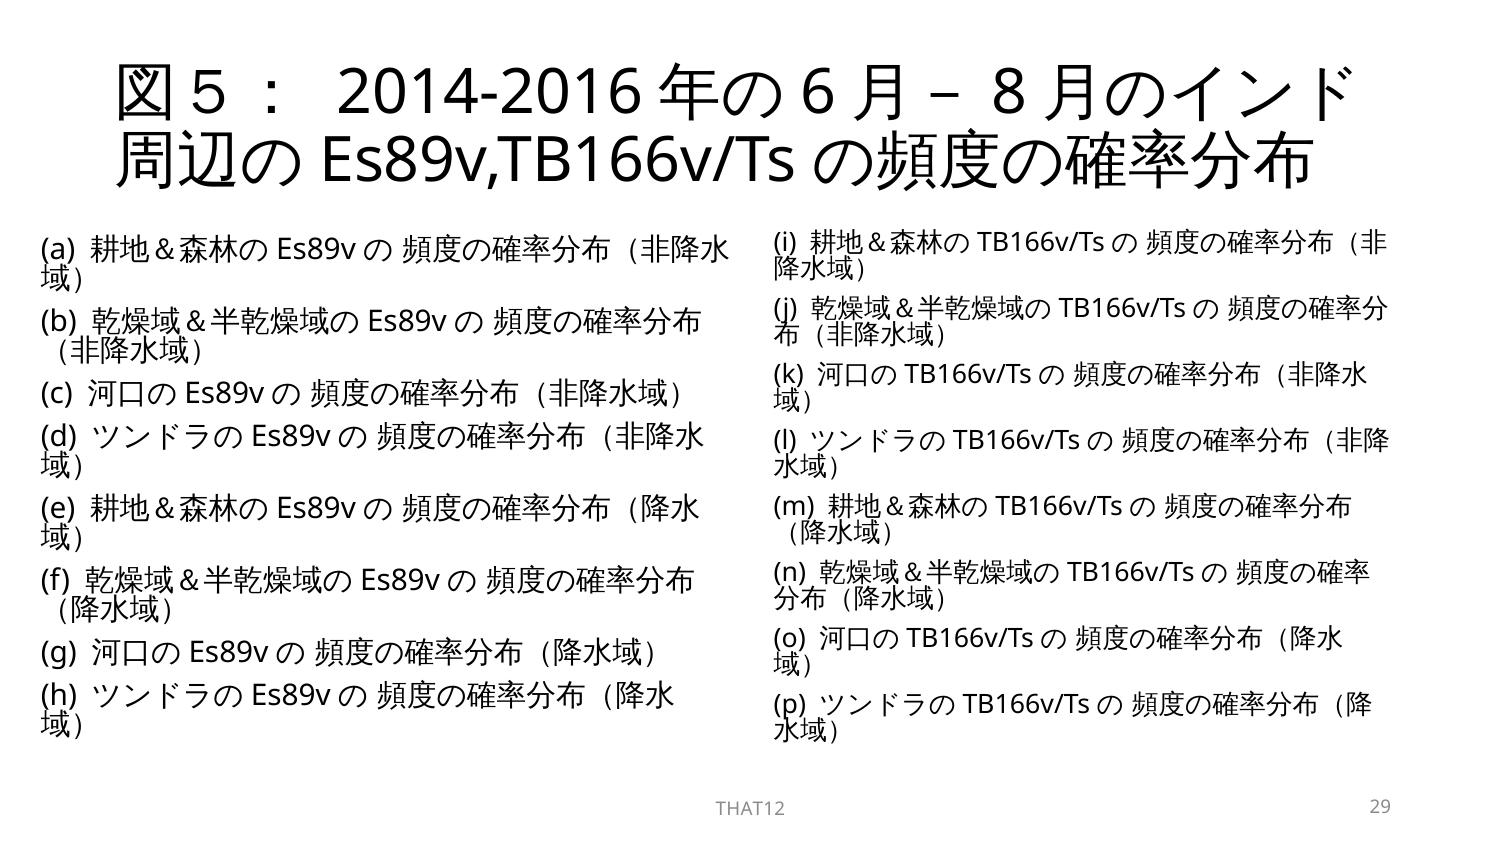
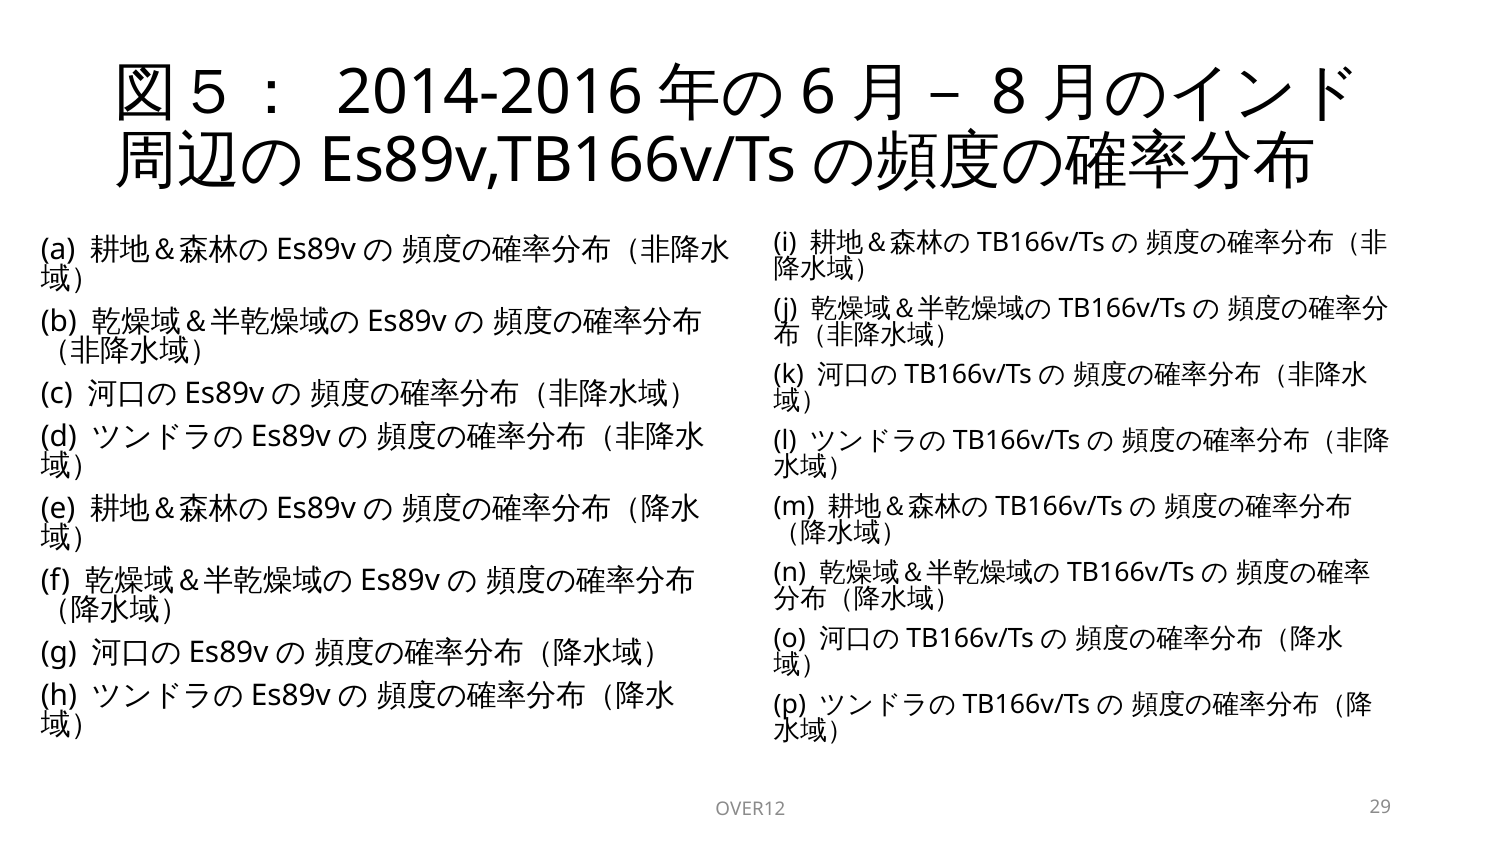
THAT12: THAT12 -> OVER12
